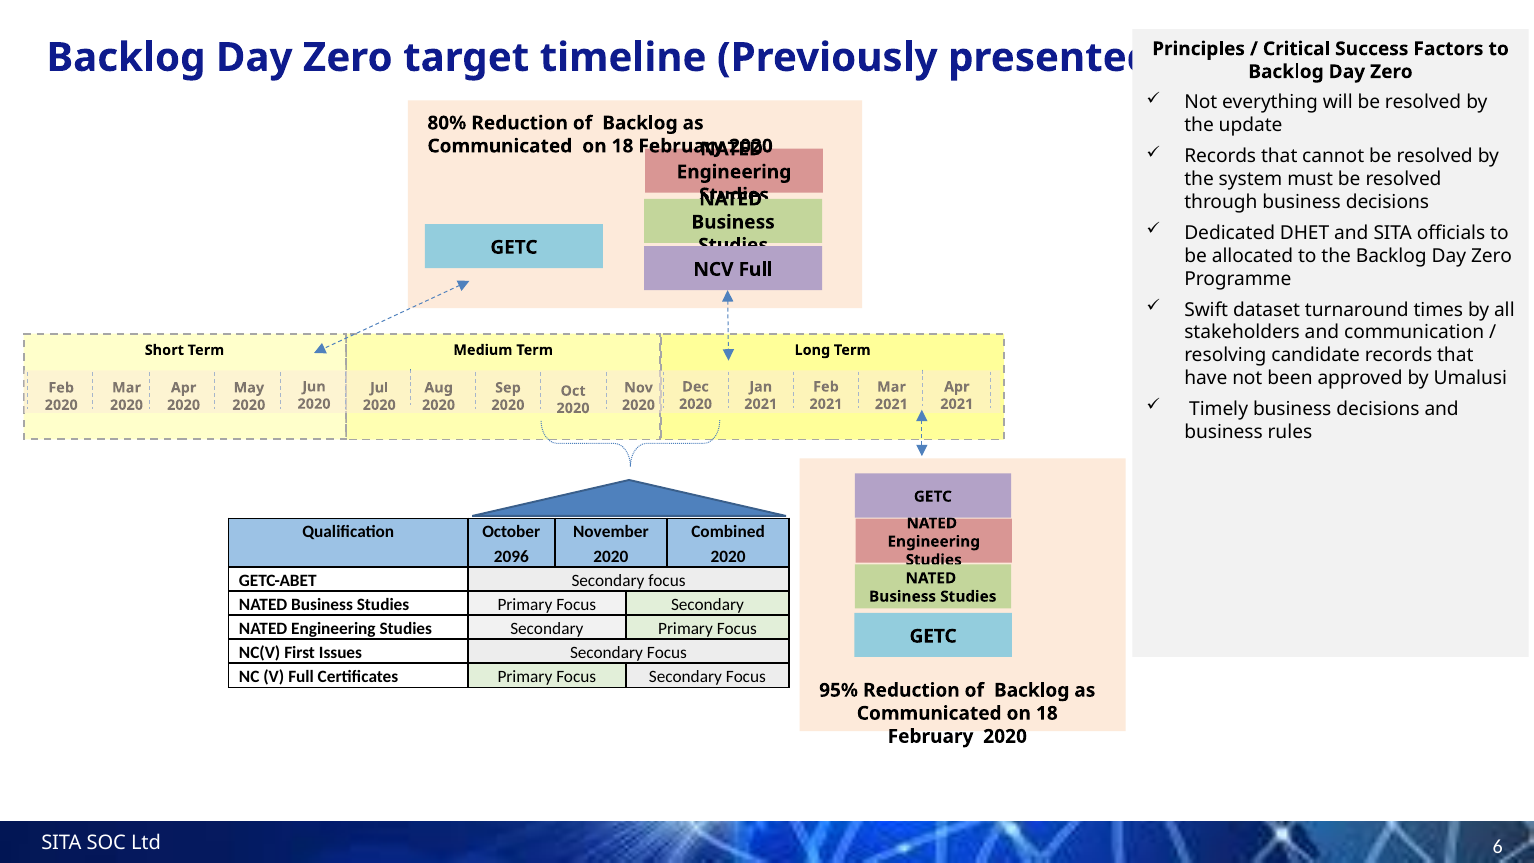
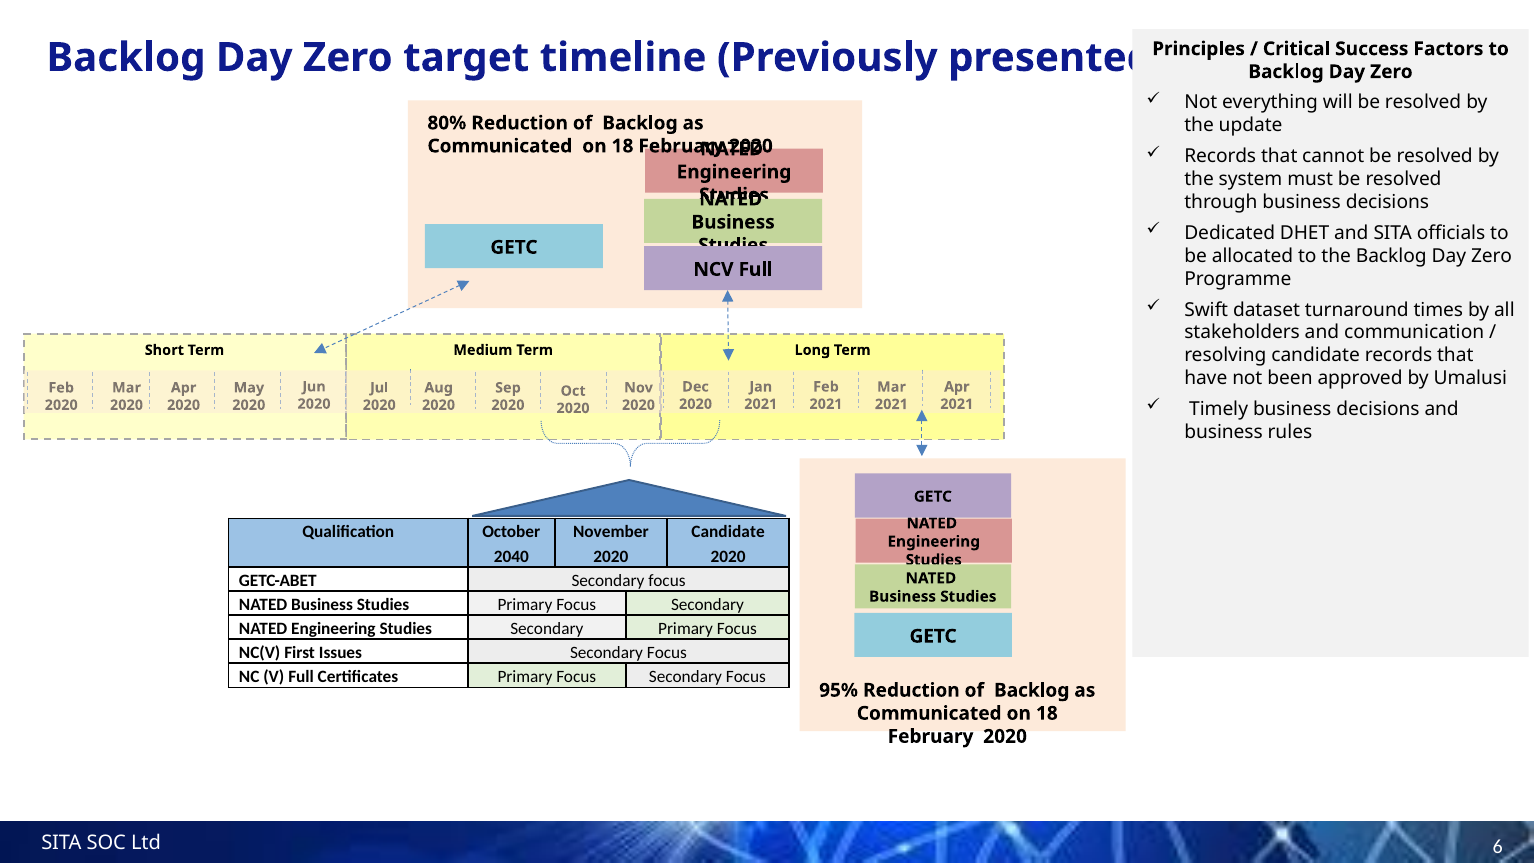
Combined at (728, 532): Combined -> Candidate
2096: 2096 -> 2040
